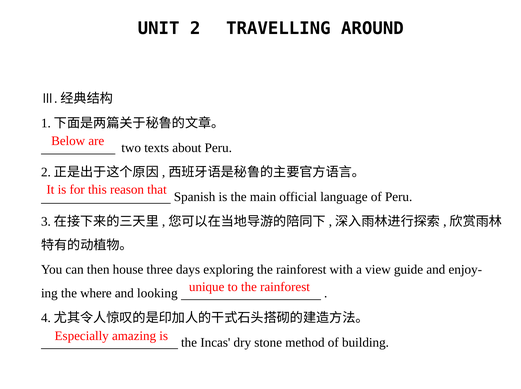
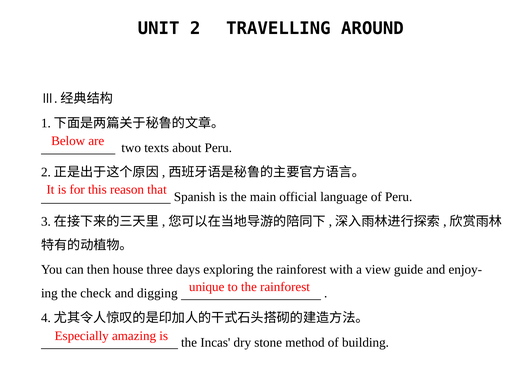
where: where -> check
looking: looking -> digging
